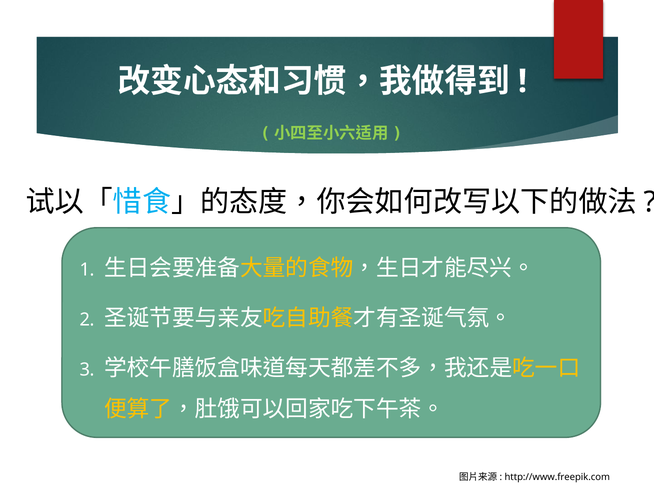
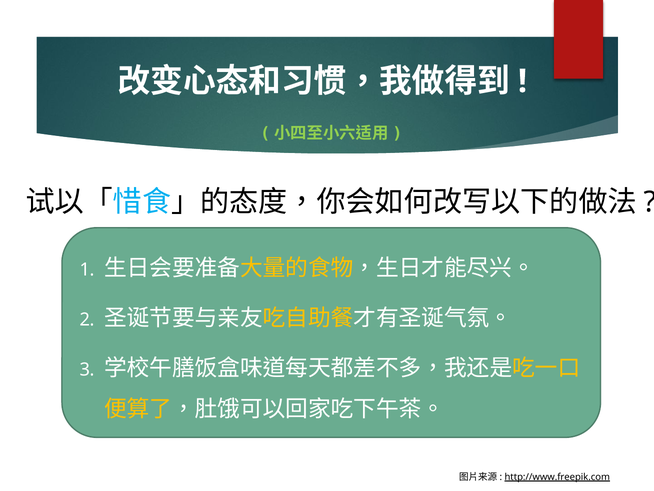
http://www.freepik.com underline: none -> present
